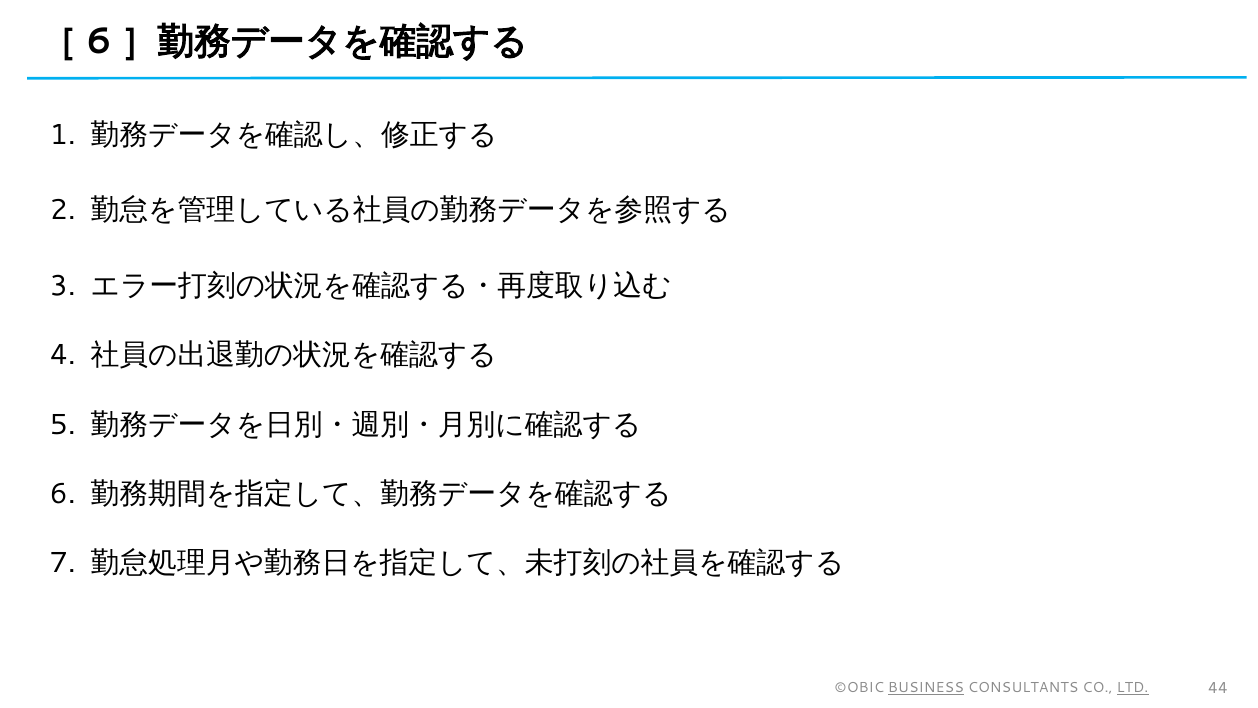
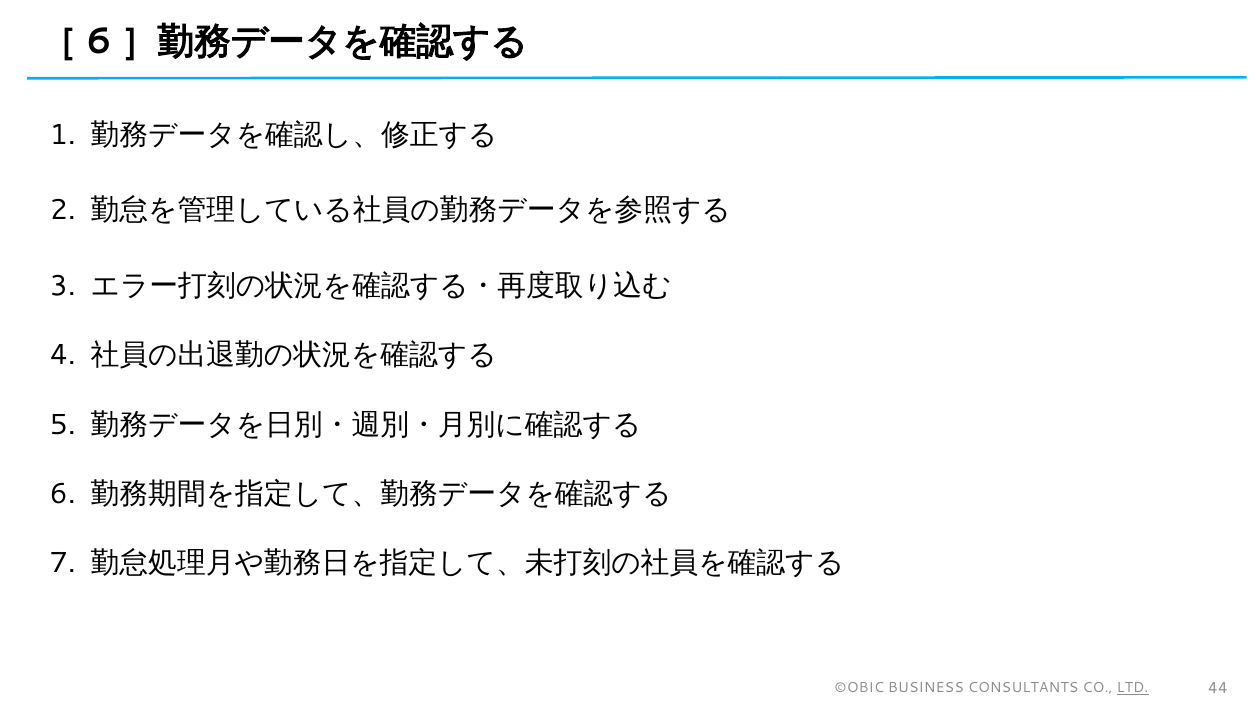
BUSINESS underline: present -> none
